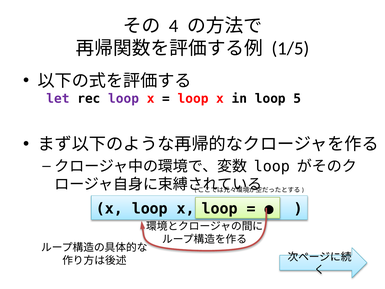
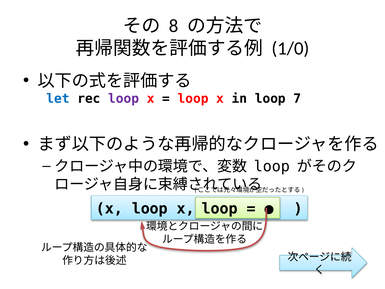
4: 4 -> 8
1/5: 1/5 -> 1/0
let colour: purple -> blue
5: 5 -> 7
